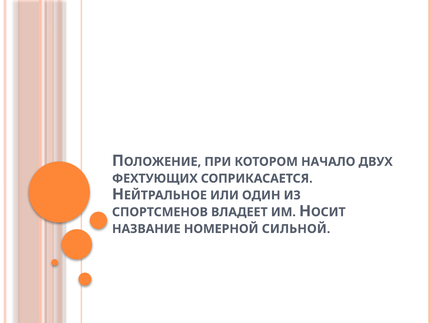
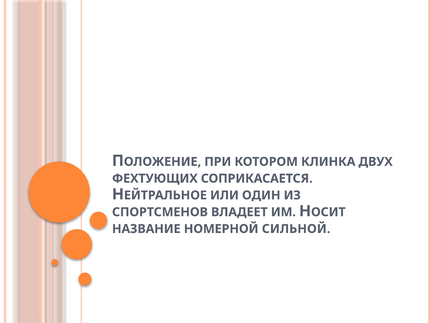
НАЧАЛО: НАЧАЛО -> КЛИНКА
